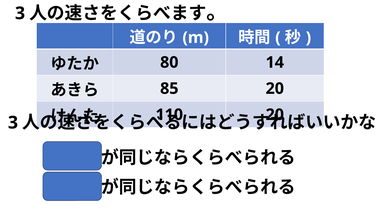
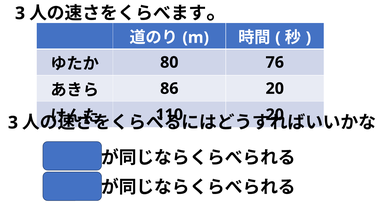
14: 14 -> 76
85: 85 -> 86
